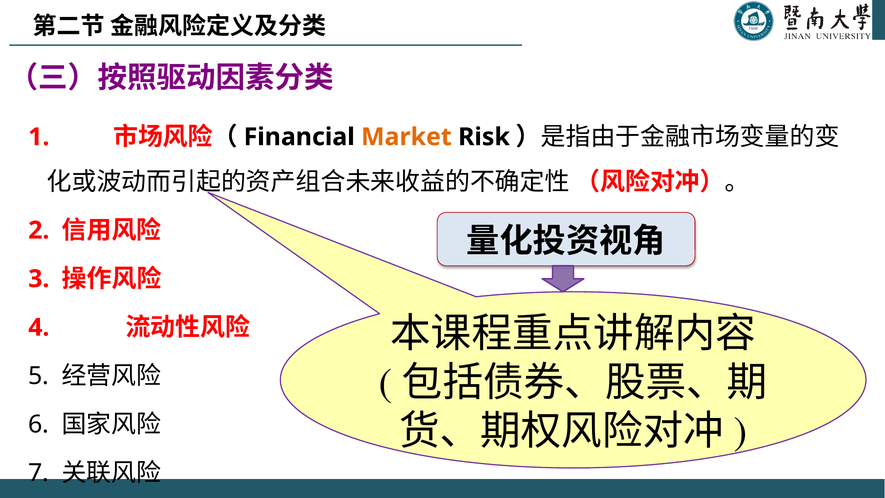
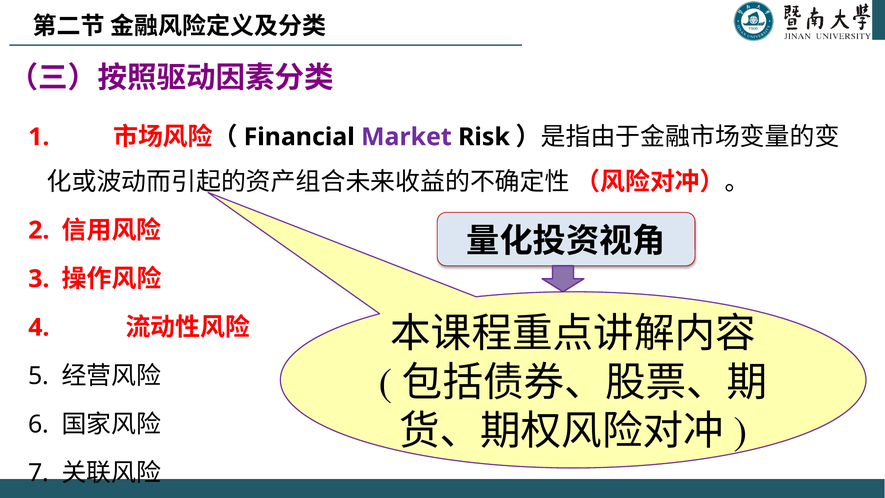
Market colour: orange -> purple
